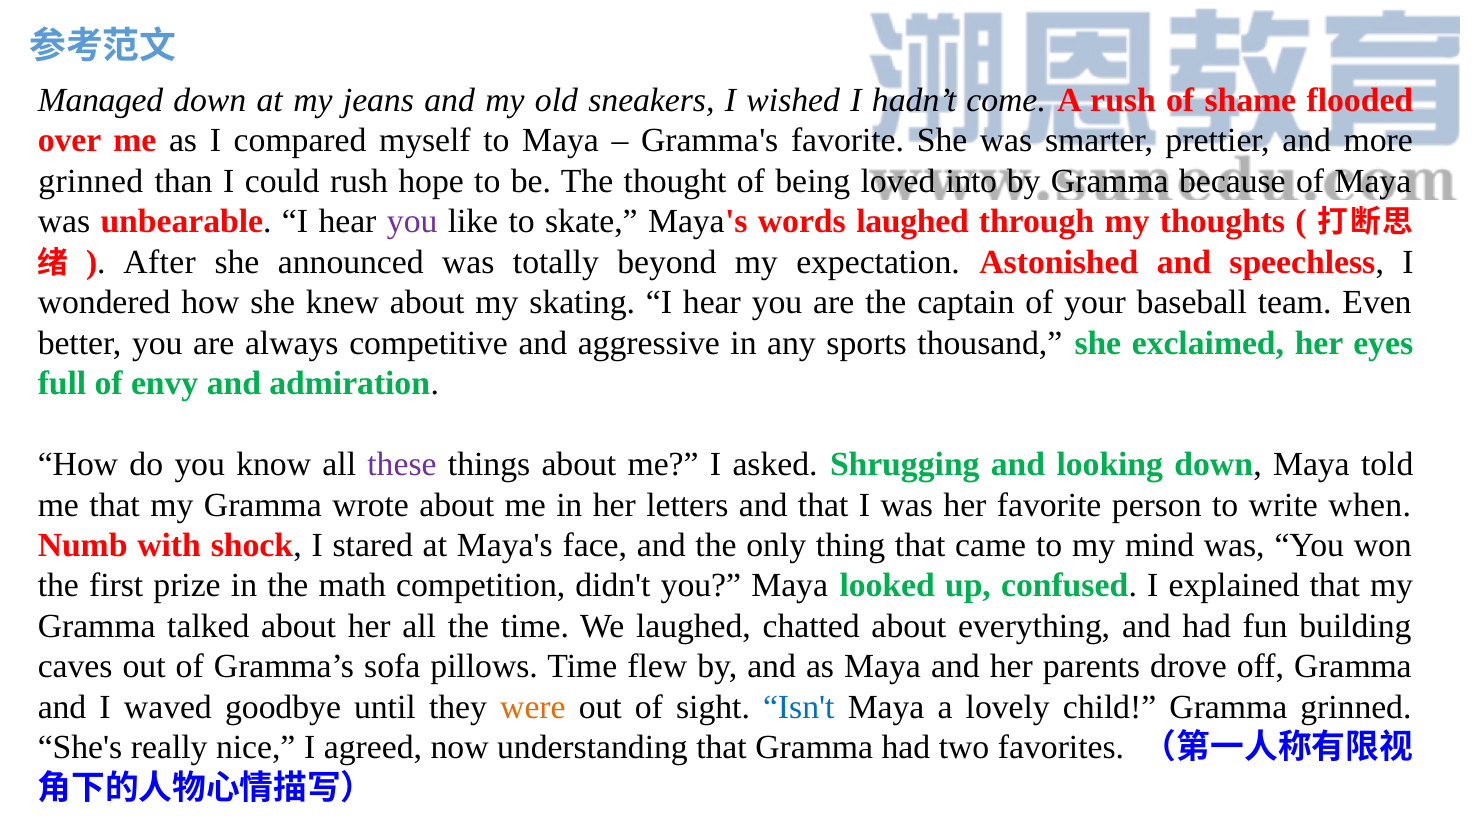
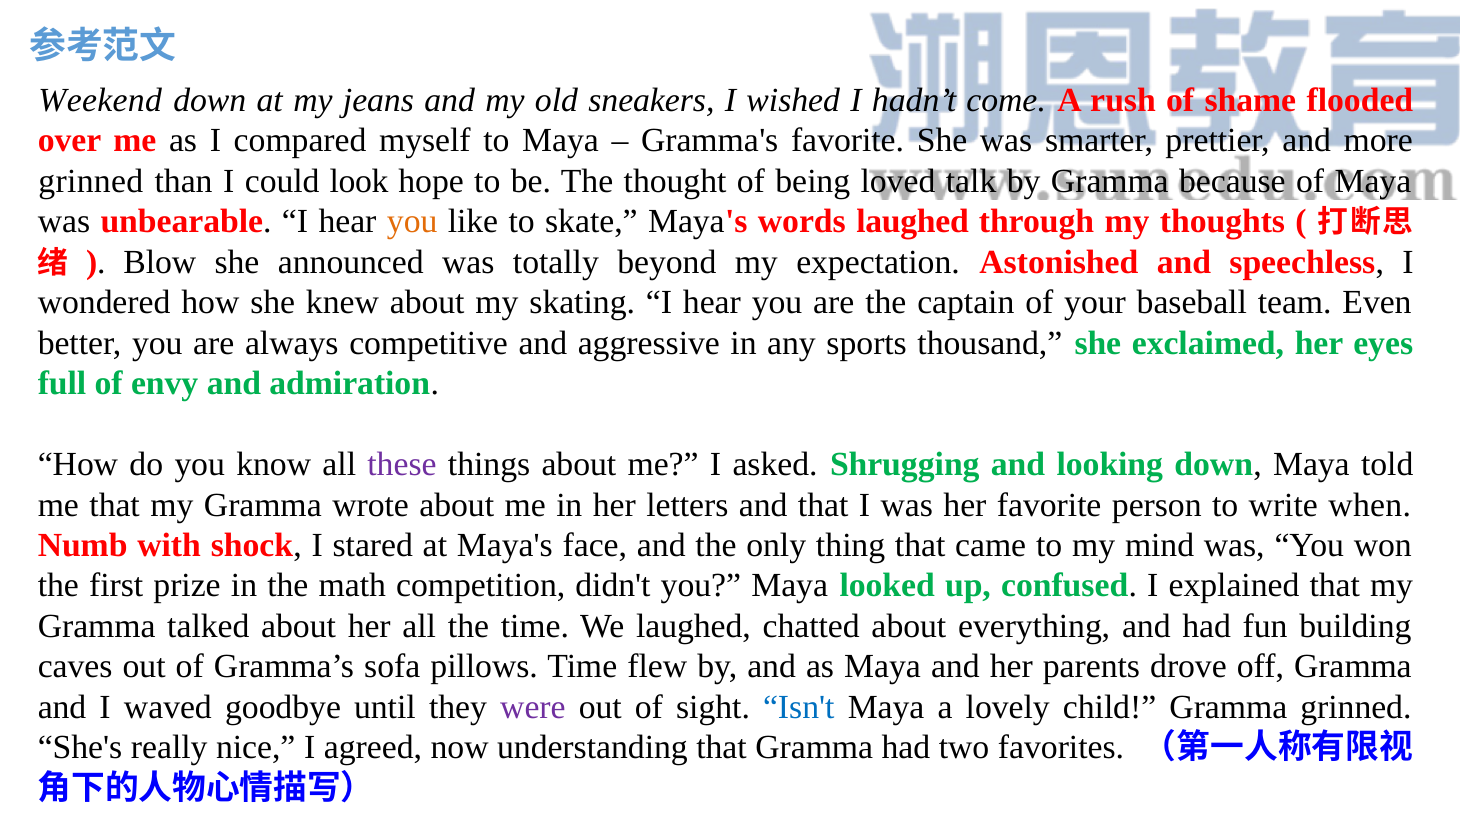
Managed: Managed -> Weekend
could rush: rush -> look
into: into -> talk
you at (412, 222) colour: purple -> orange
After: After -> Blow
were colour: orange -> purple
